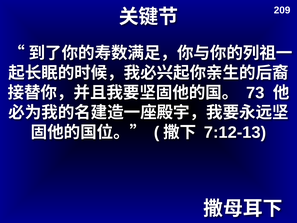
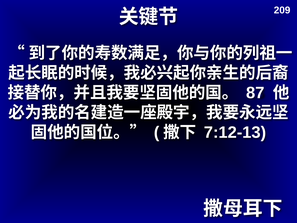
73: 73 -> 87
